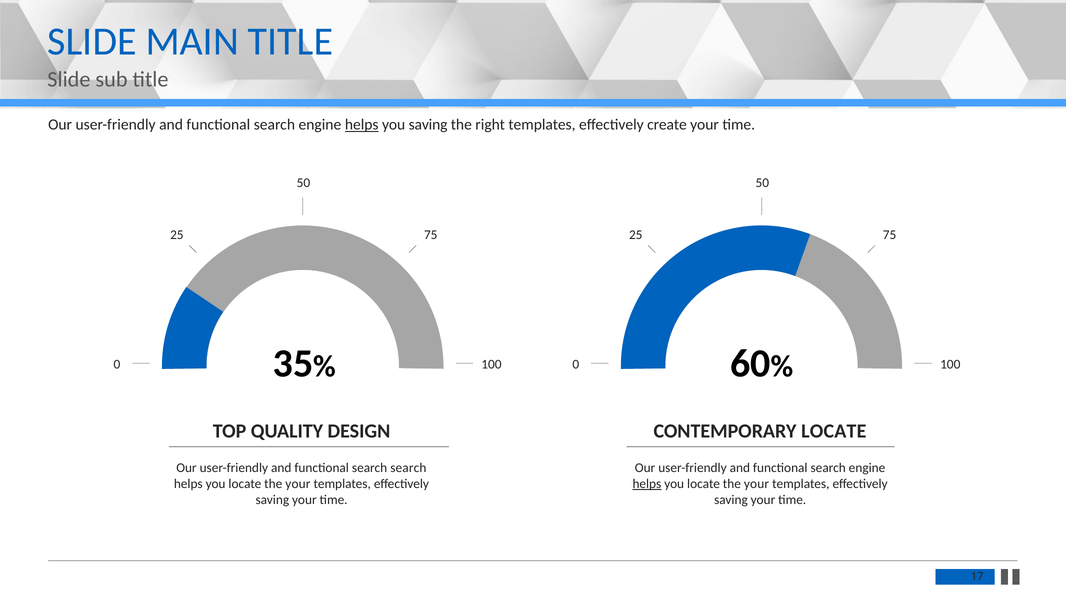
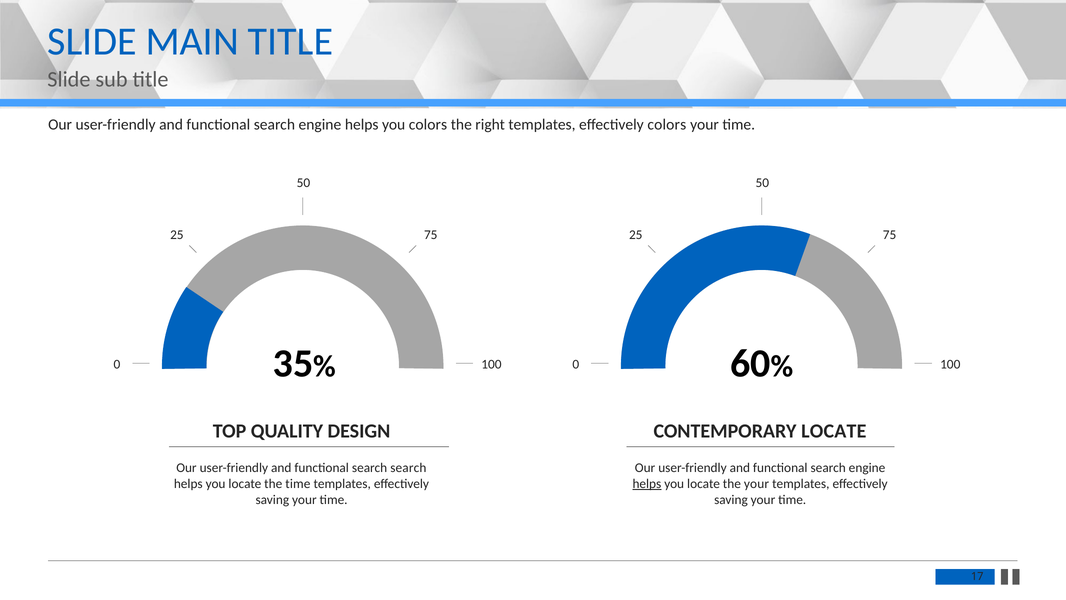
helps at (362, 125) underline: present -> none
you saving: saving -> colors
effectively create: create -> colors
your at (298, 483): your -> time
